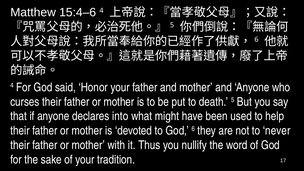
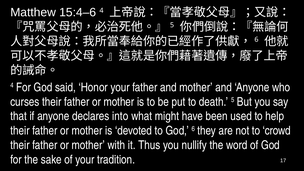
never: never -> crowd
